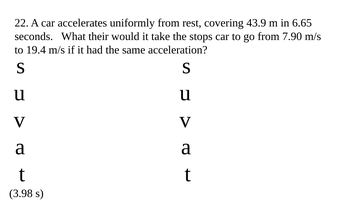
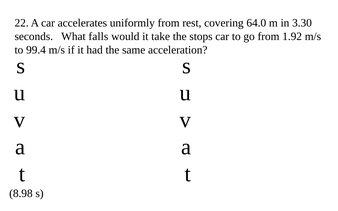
43.9: 43.9 -> 64.0
6.65: 6.65 -> 3.30
their: their -> falls
7.90: 7.90 -> 1.92
19.4: 19.4 -> 99.4
3.98: 3.98 -> 8.98
